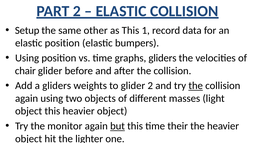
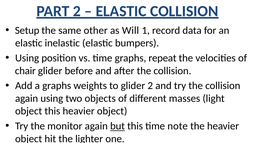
as This: This -> Will
elastic position: position -> inelastic
graphs gliders: gliders -> repeat
a gliders: gliders -> graphs
the at (196, 86) underline: present -> none
their: their -> note
